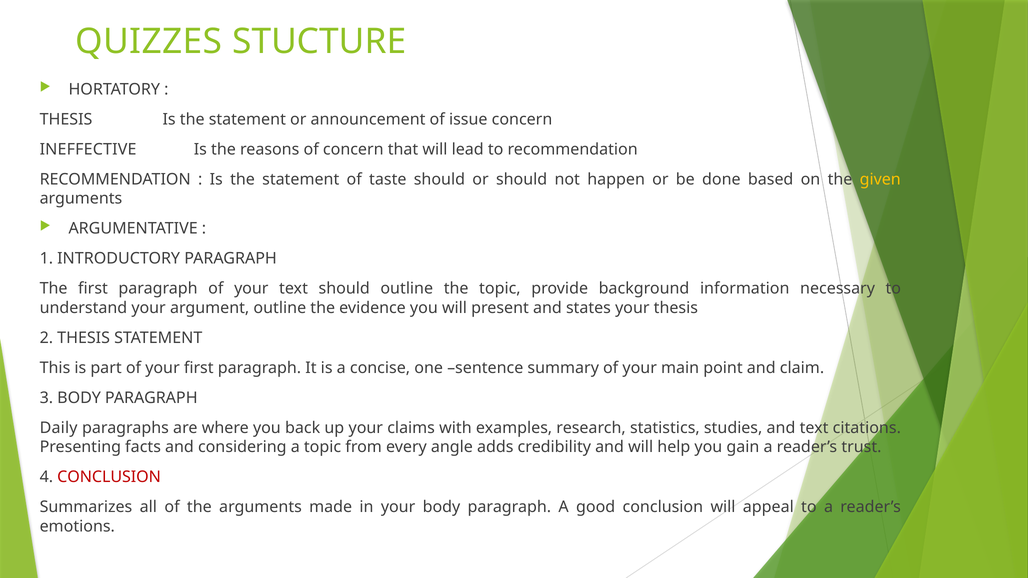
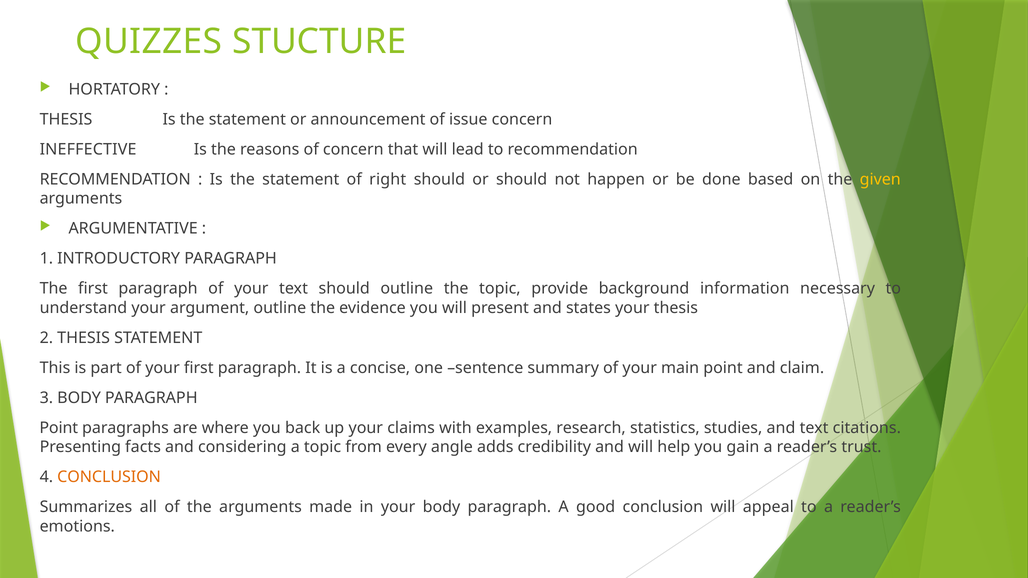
taste: taste -> right
Daily at (59, 428): Daily -> Point
CONCLUSION at (109, 477) colour: red -> orange
